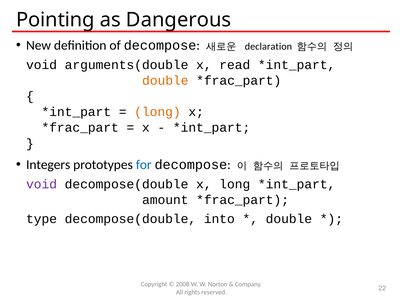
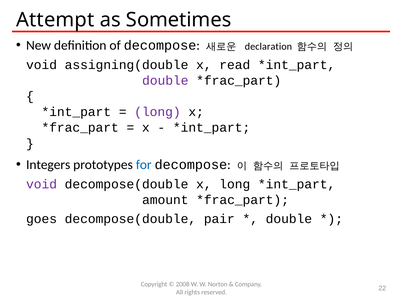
Pointing: Pointing -> Attempt
Dangerous: Dangerous -> Sometimes
arguments(double: arguments(double -> assigning(double
double at (165, 81) colour: orange -> purple
long at (157, 112) colour: orange -> purple
type: type -> goes
into: into -> pair
